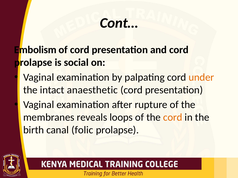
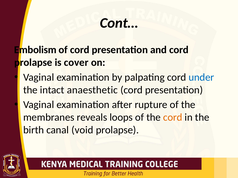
social: social -> cover
under colour: orange -> blue
folic: folic -> void
